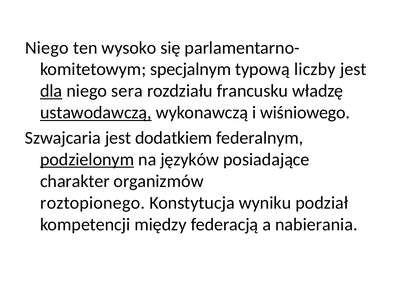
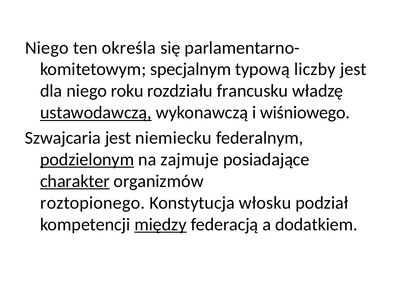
wysoko: wysoko -> określa
dla underline: present -> none
sera: sera -> roku
dodatkiem: dodatkiem -> niemiecku
języków: języków -> zajmuje
charakter underline: none -> present
wyniku: wyniku -> włosku
między underline: none -> present
nabierania: nabierania -> dodatkiem
